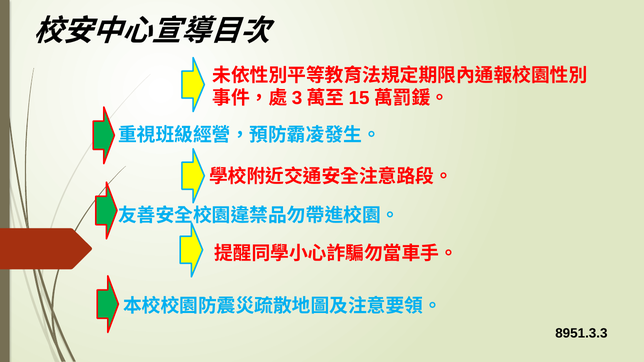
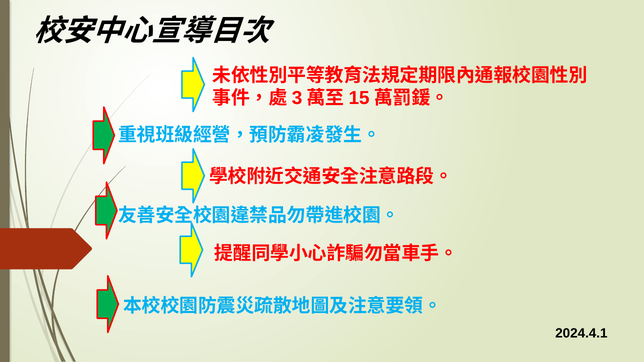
8951.3.3: 8951.3.3 -> 2024.4.1
